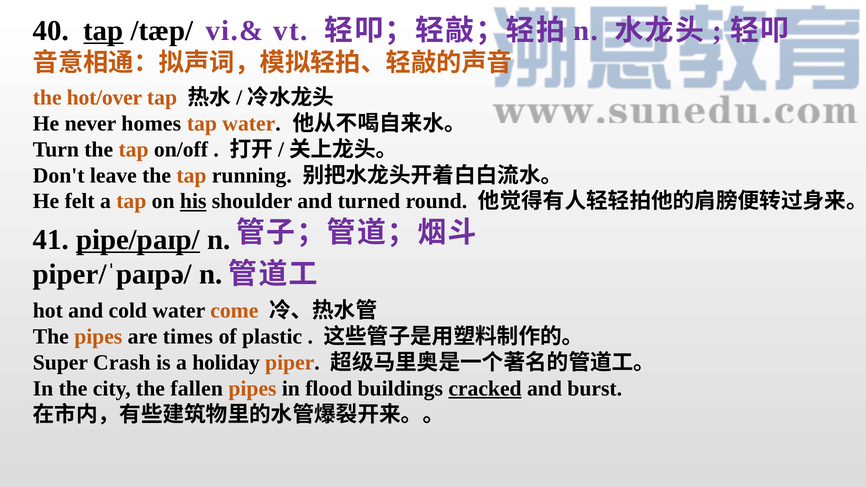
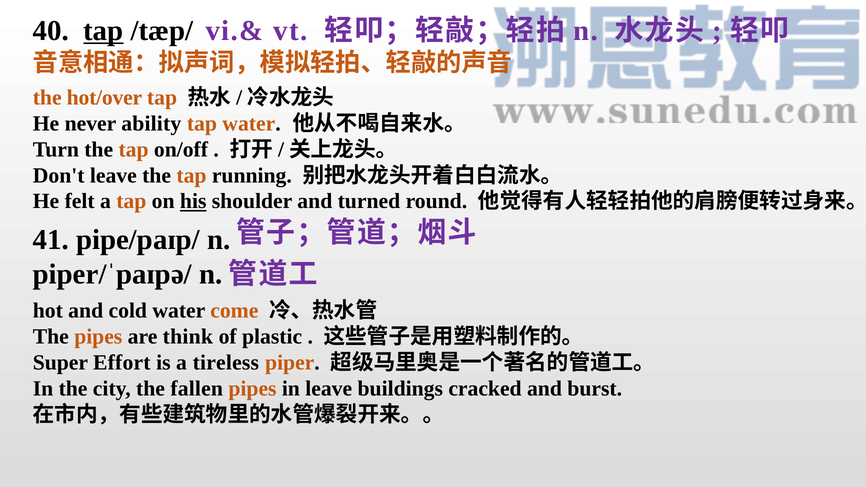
homes: homes -> ability
pipe/paɪp/ underline: present -> none
times: times -> think
Crash: Crash -> Effort
holiday: holiday -> tireless
in flood: flood -> leave
cracked underline: present -> none
